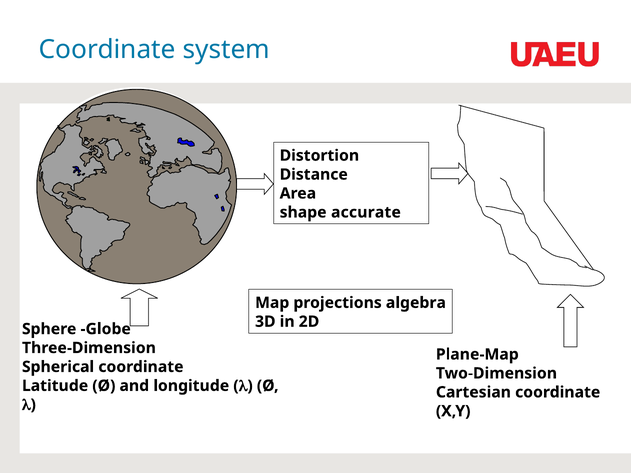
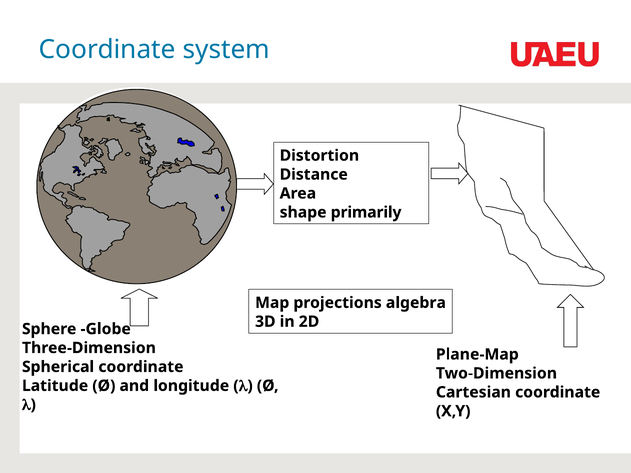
accurate: accurate -> primarily
